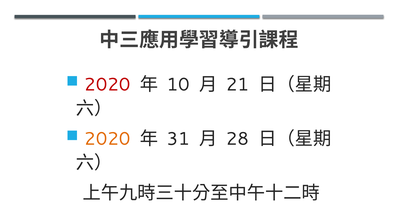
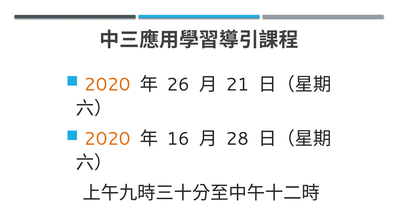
2020 at (107, 84) colour: red -> orange
10: 10 -> 26
31: 31 -> 16
